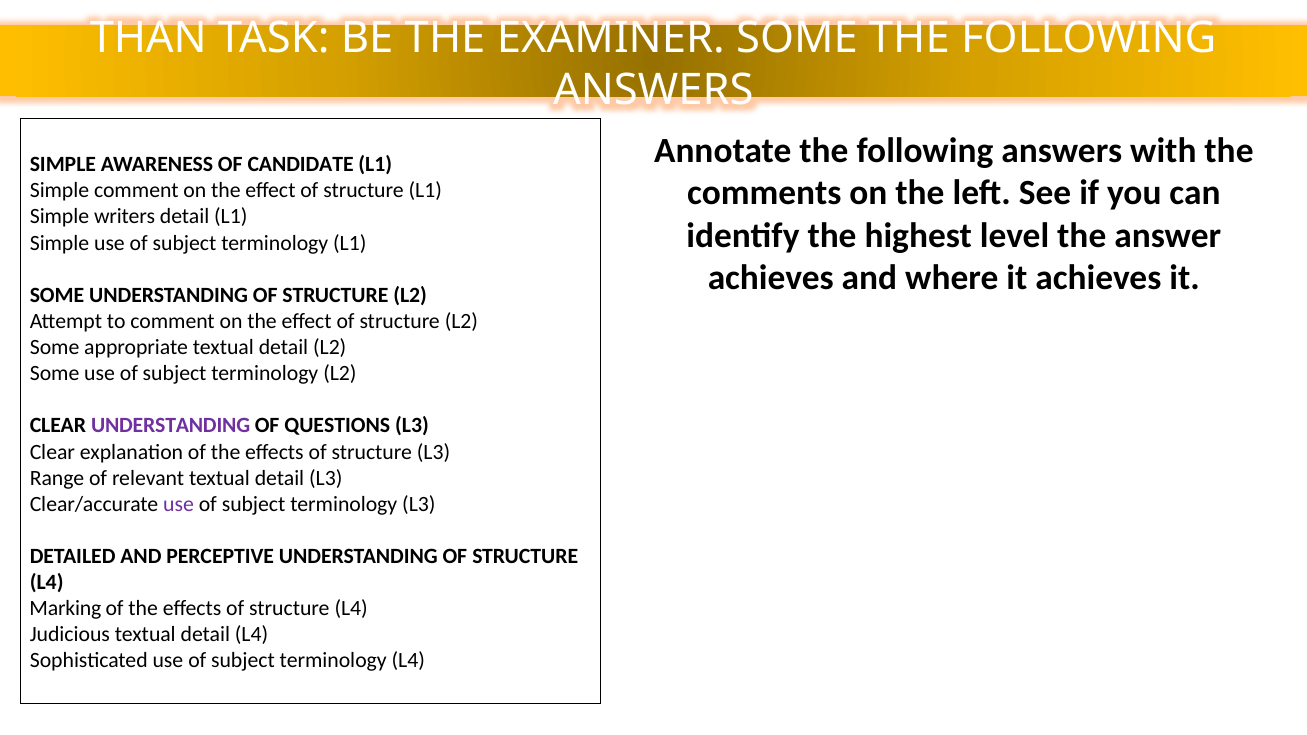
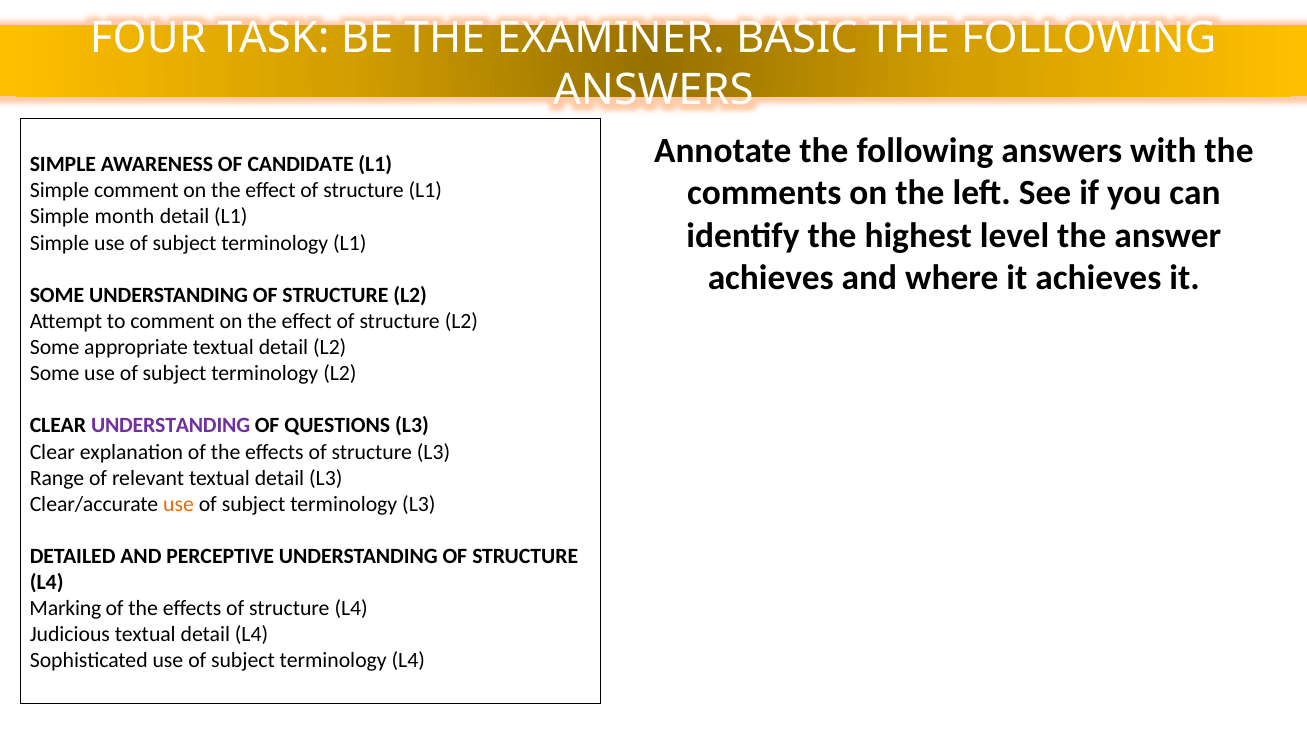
THAN: THAN -> FOUR
EXAMINER SOME: SOME -> BASIC
writers: writers -> month
use at (179, 504) colour: purple -> orange
